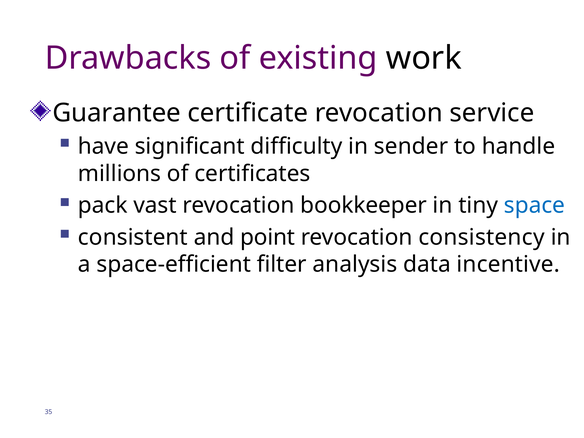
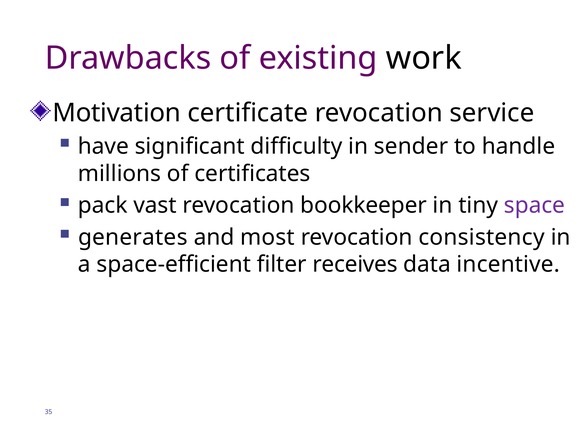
Guarantee: Guarantee -> Motivation
space colour: blue -> purple
consistent: consistent -> generates
point: point -> most
analysis: analysis -> receives
